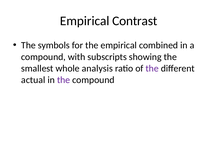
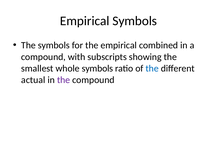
Empirical Contrast: Contrast -> Symbols
whole analysis: analysis -> symbols
the at (152, 69) colour: purple -> blue
